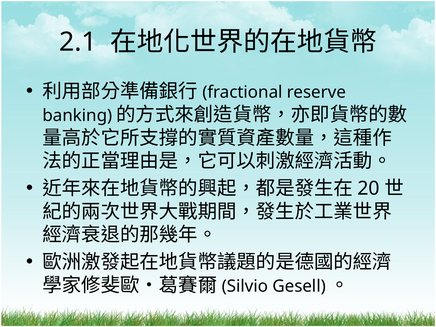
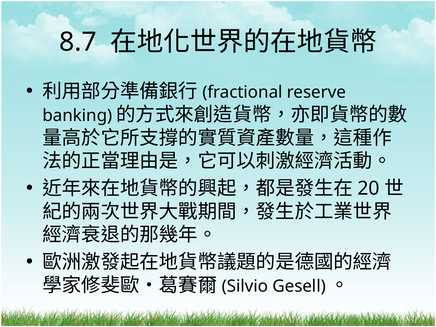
2.1: 2.1 -> 8.7
